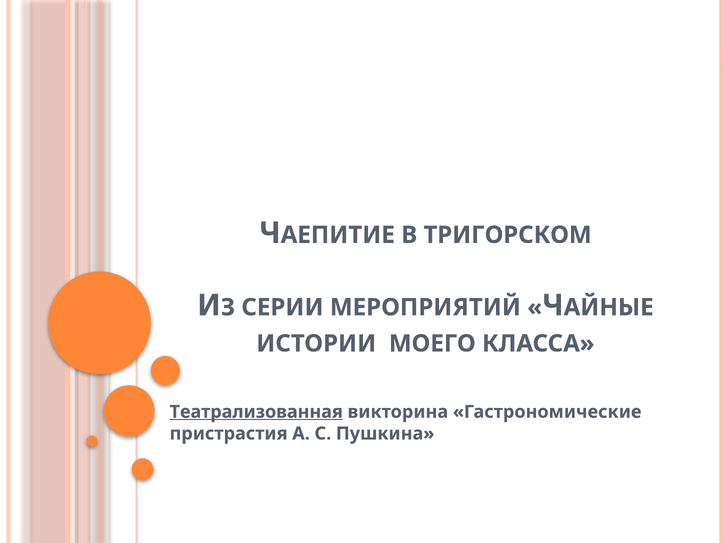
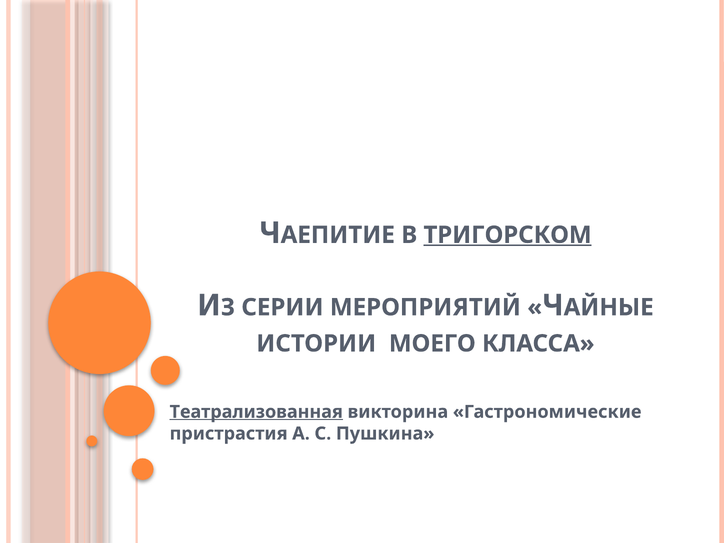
ТРИГОРСКОМ underline: none -> present
